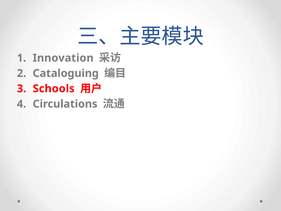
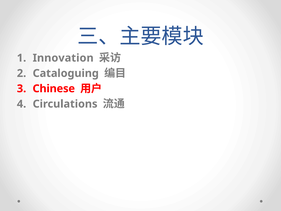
Schools: Schools -> Chinese
